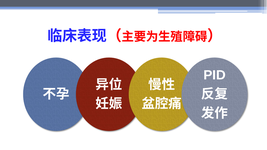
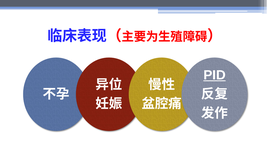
PID underline: none -> present
